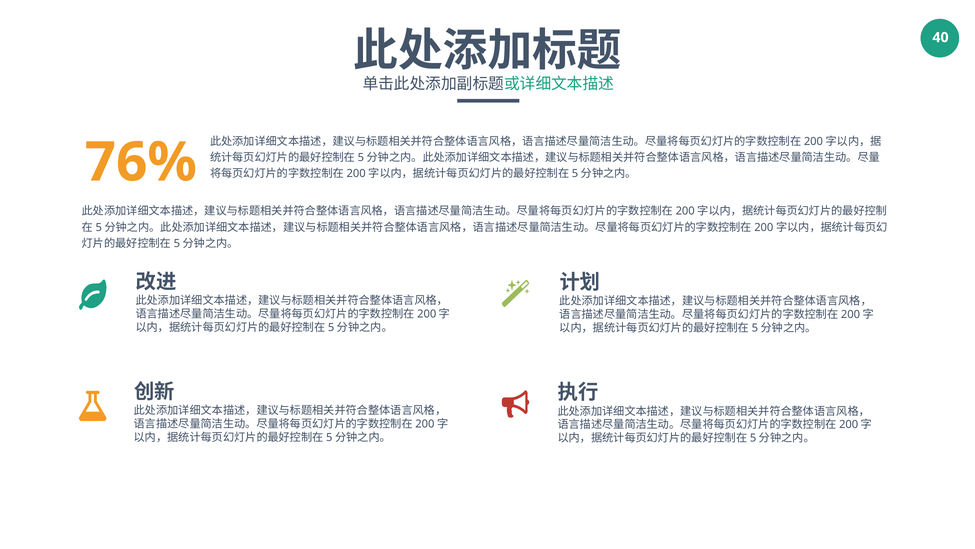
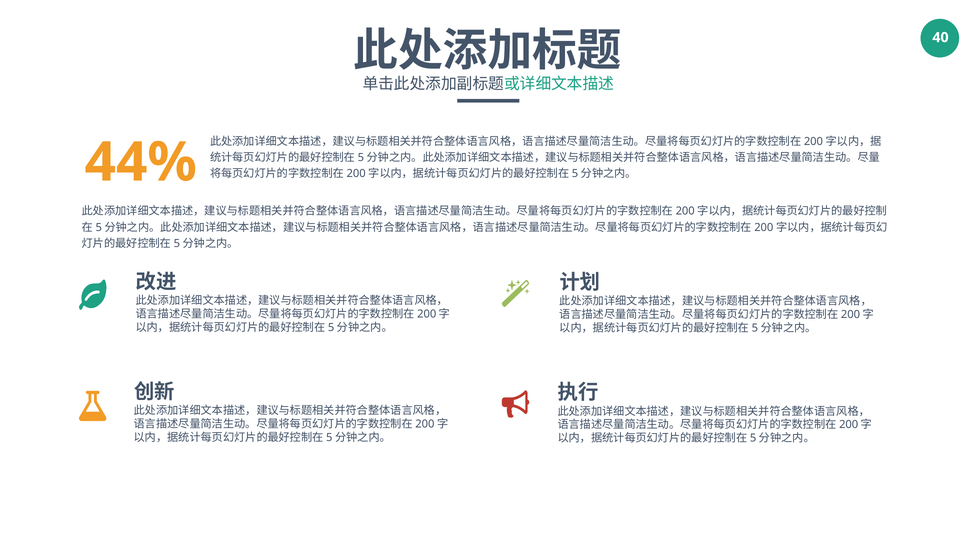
76%: 76% -> 44%
